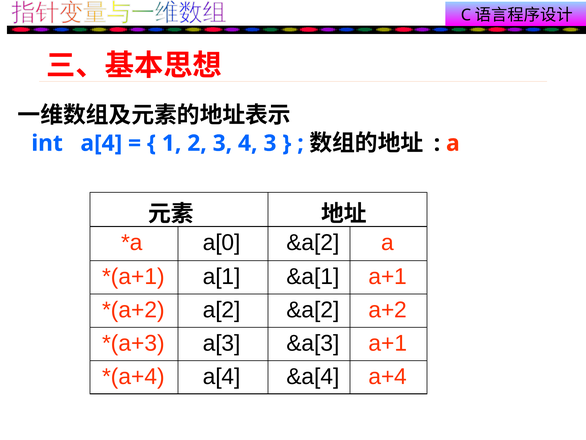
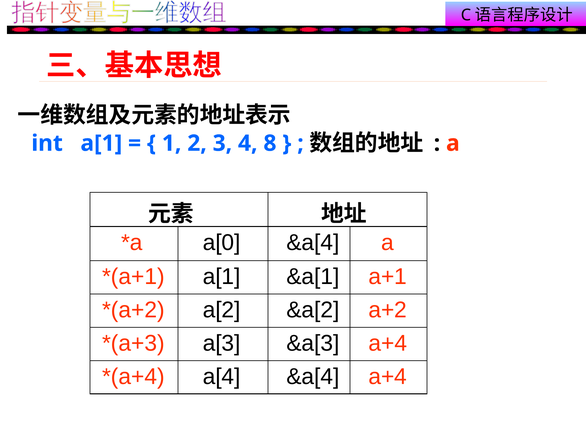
int a[4: a[4 -> a[1
4 3: 3 -> 8
a[0 &a[2: &a[2 -> &a[4
&a[3 a+1: a+1 -> a+4
